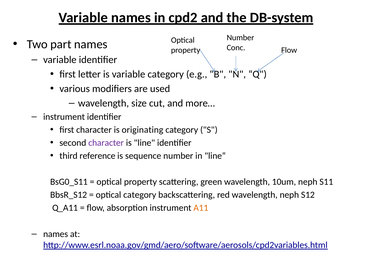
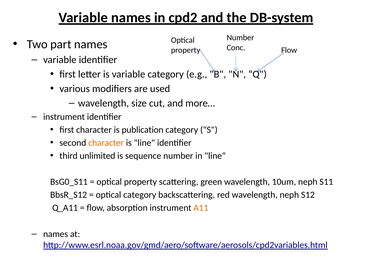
originating: originating -> publication
character at (106, 143) colour: purple -> orange
reference: reference -> unlimited
